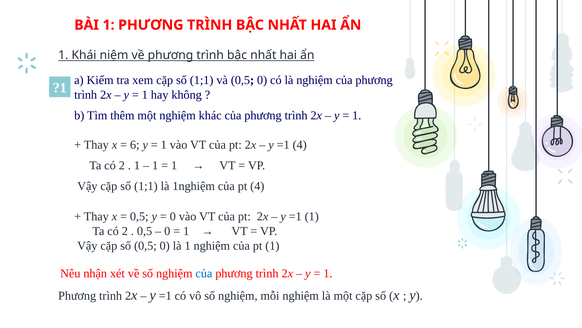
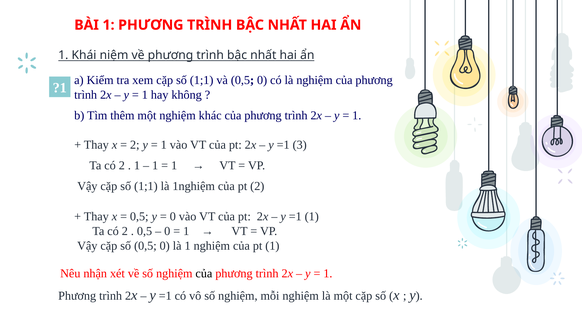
6 at (135, 144): 6 -> 2
=1 4: 4 -> 3
pt 4: 4 -> 2
của at (204, 273) colour: blue -> black
